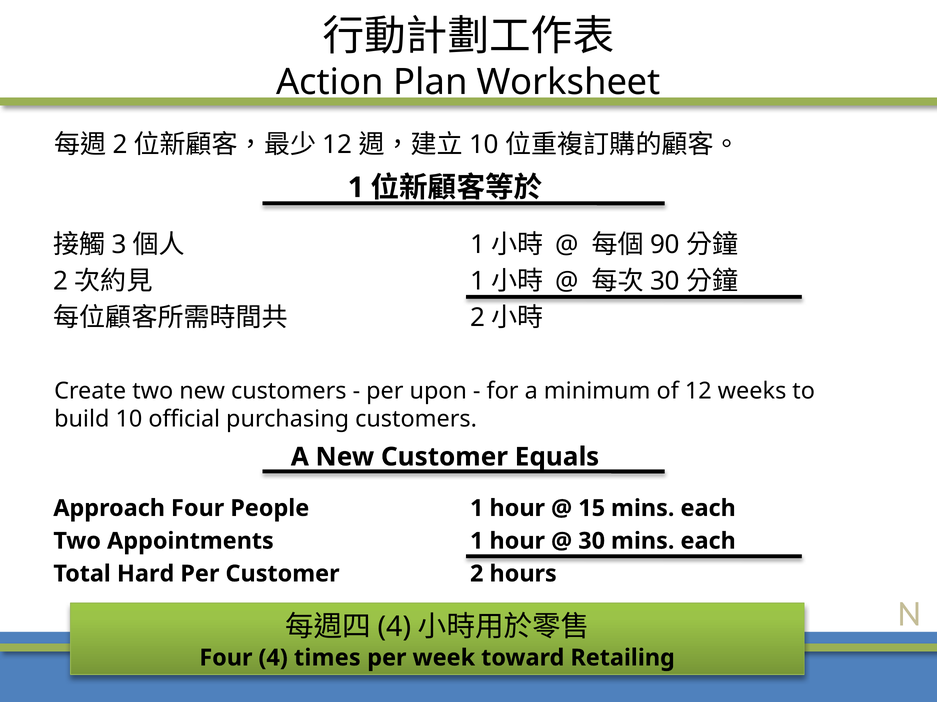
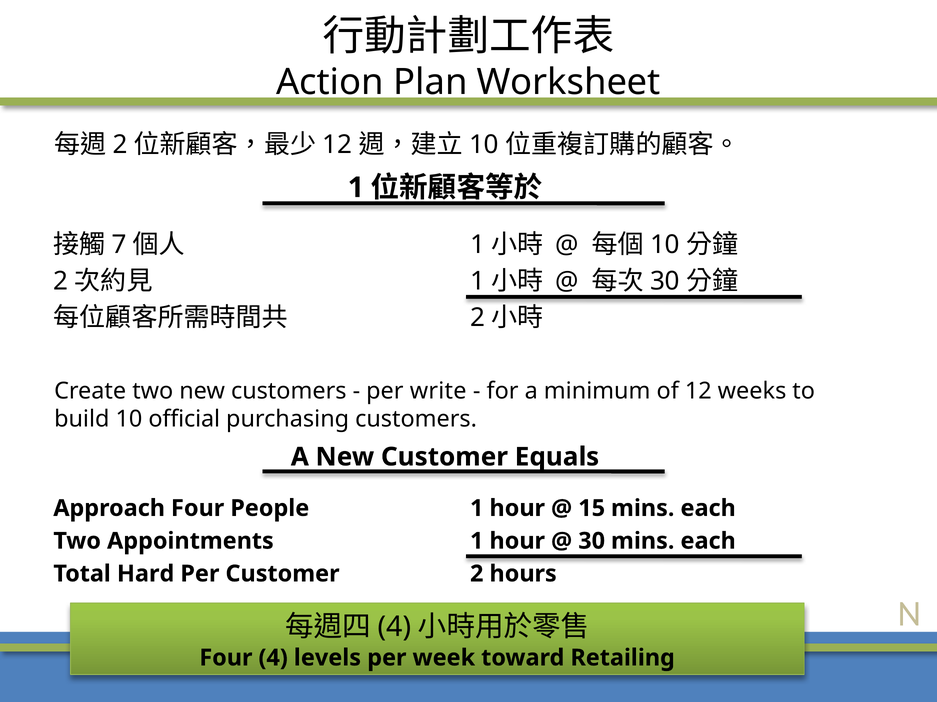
3: 3 -> 7
90 at (665, 245): 90 -> 10
upon: upon -> write
times: times -> levels
